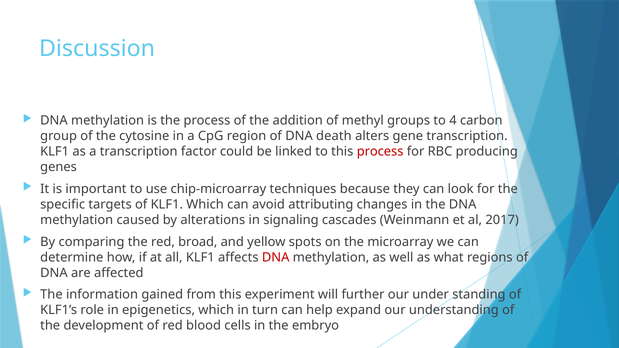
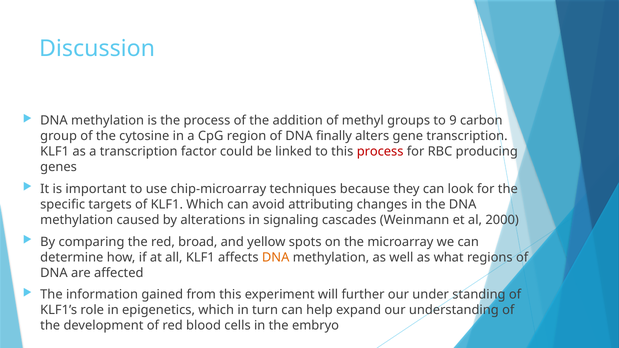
4: 4 -> 9
death: death -> finally
2017: 2017 -> 2000
DNA at (276, 257) colour: red -> orange
